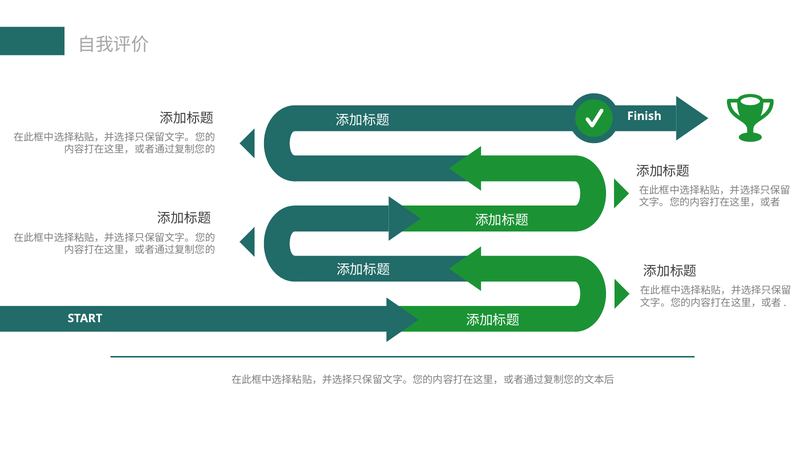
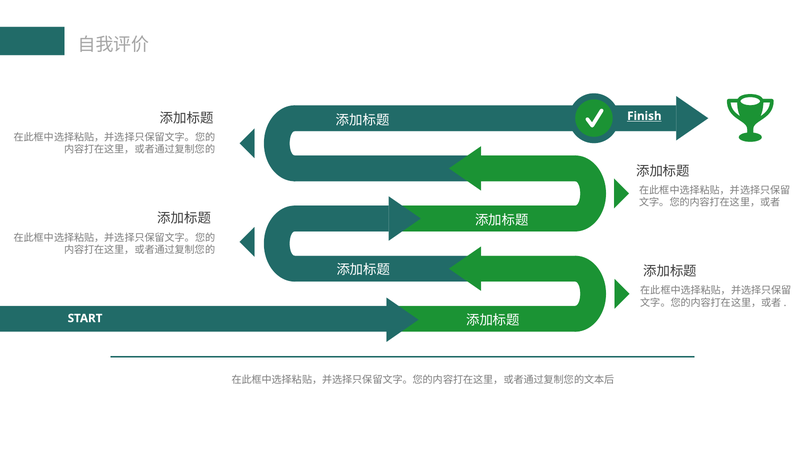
Finish underline: none -> present
